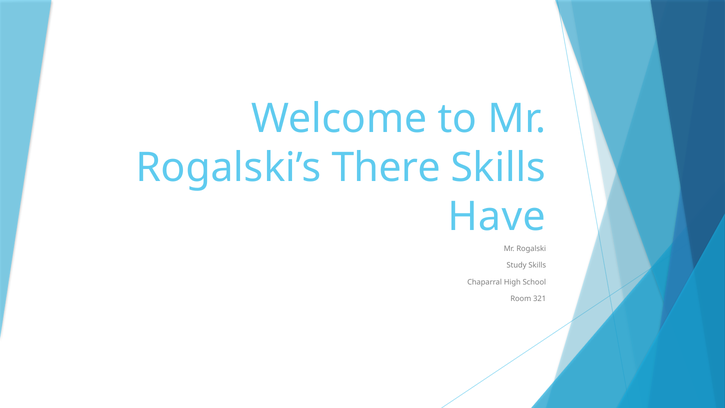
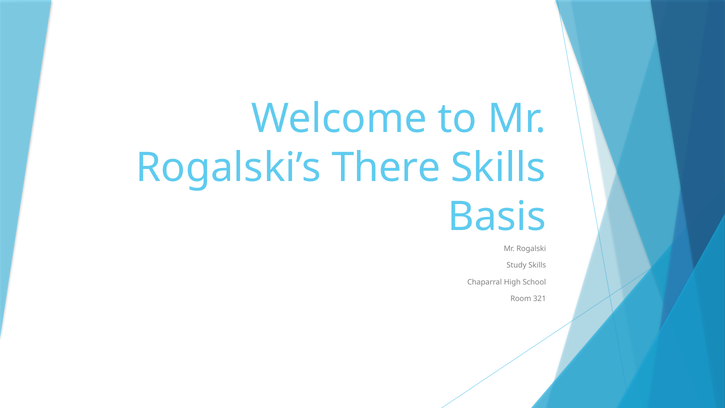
Have: Have -> Basis
